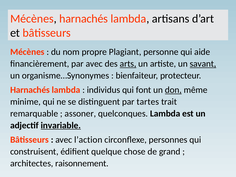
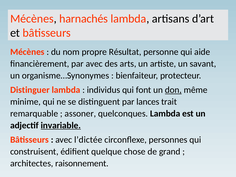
Plagiant: Plagiant -> Résultat
arts underline: present -> none
savant underline: present -> none
Harnachés at (30, 90): Harnachés -> Distinguer
tartes: tartes -> lances
l’action: l’action -> l’dictée
